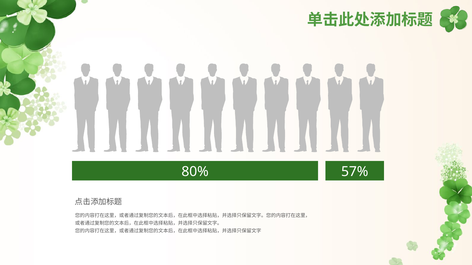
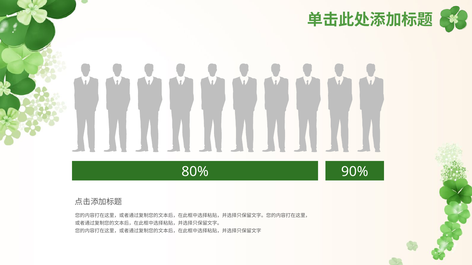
57%: 57% -> 90%
